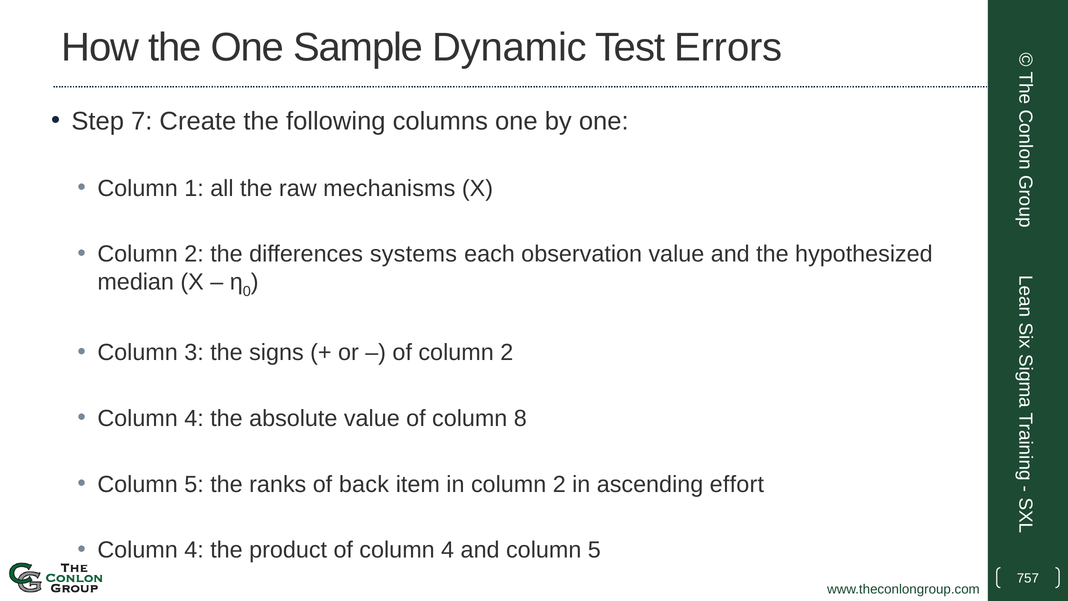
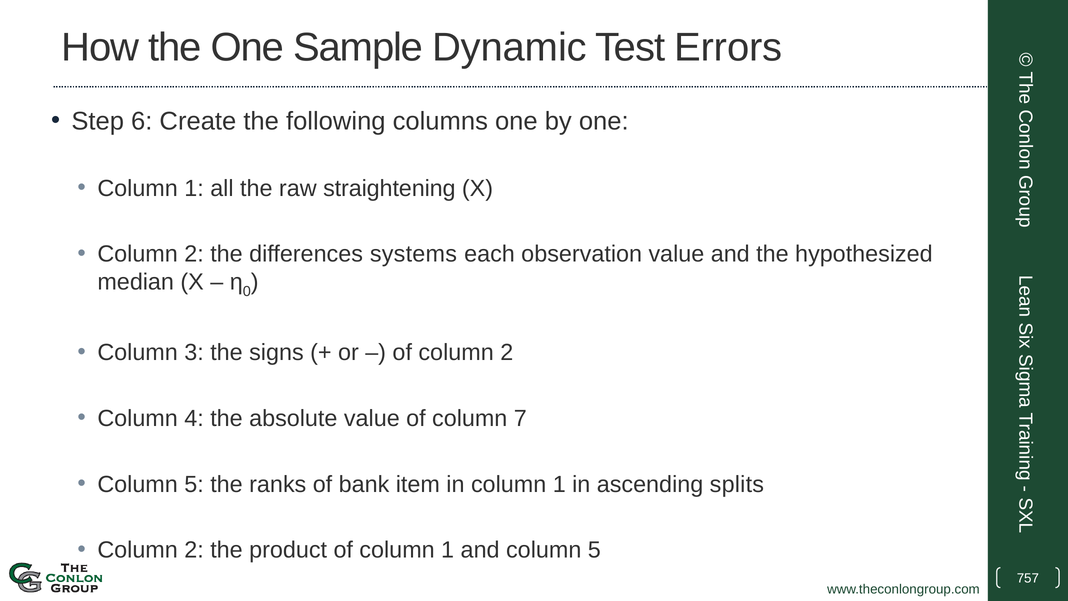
7: 7 -> 6
mechanisms: mechanisms -> straightening
8: 8 -> 7
back: back -> bank
in column 2: 2 -> 1
effort: effort -> splits
4 at (194, 550): 4 -> 2
of column 4: 4 -> 1
